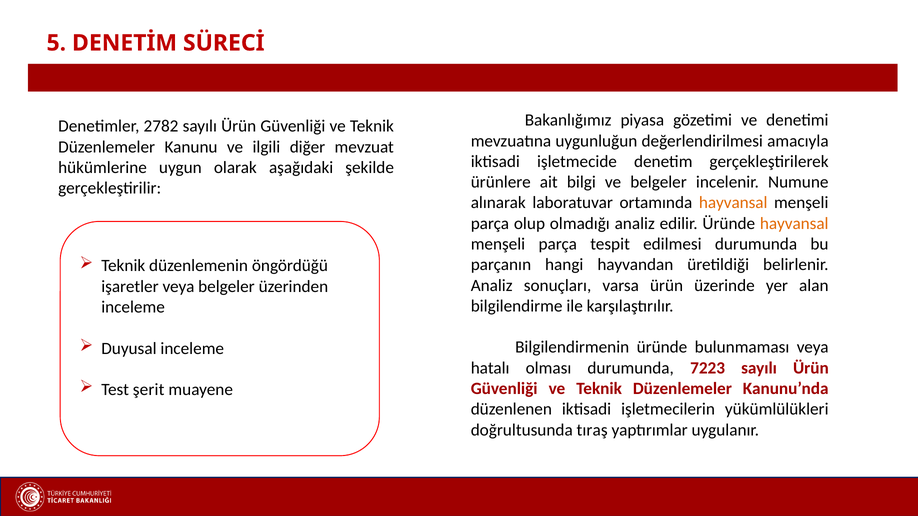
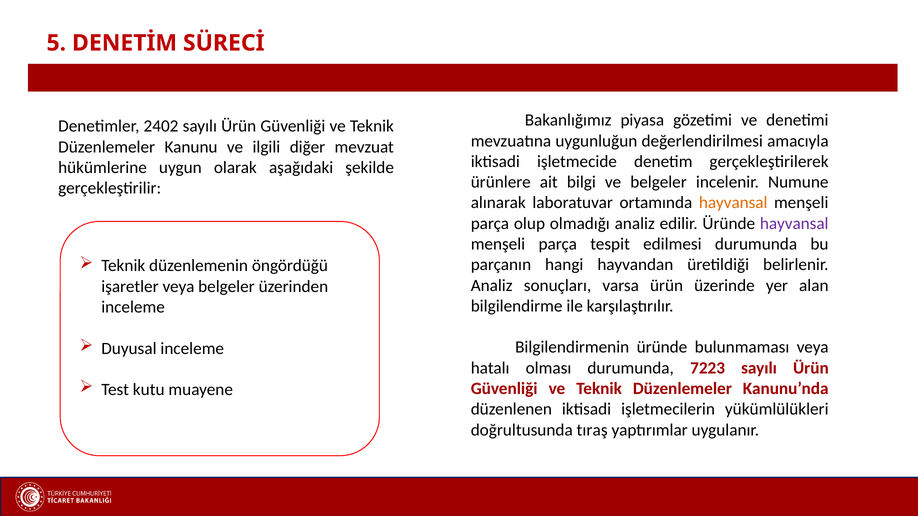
2782: 2782 -> 2402
hayvansal at (794, 224) colour: orange -> purple
şerit: şerit -> kutu
